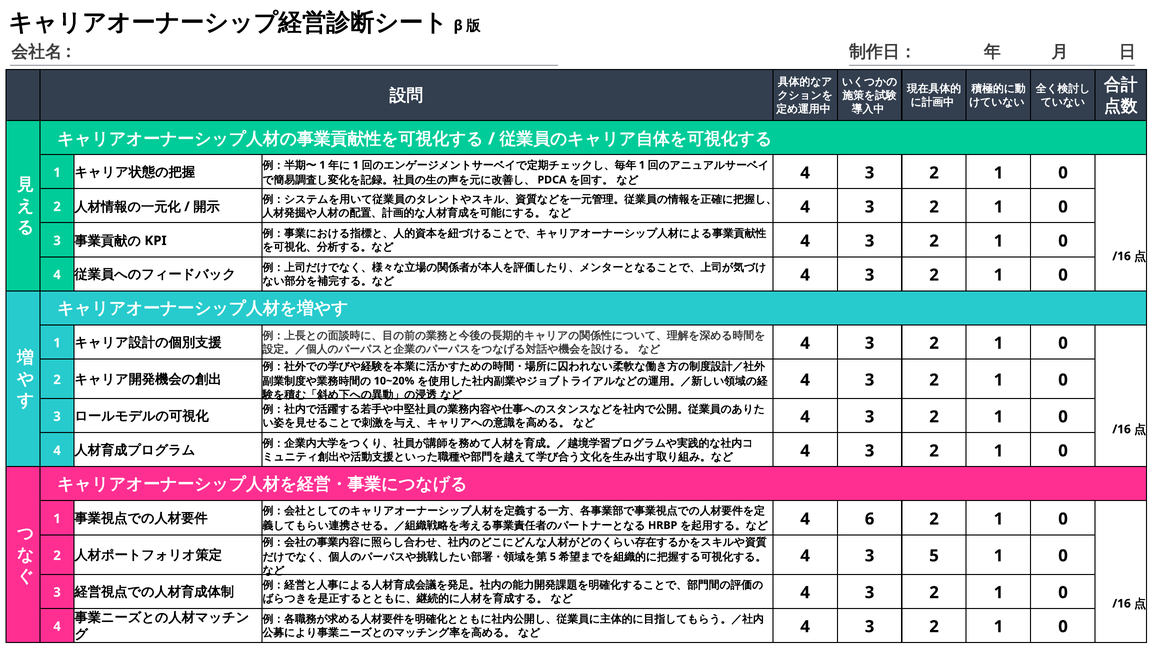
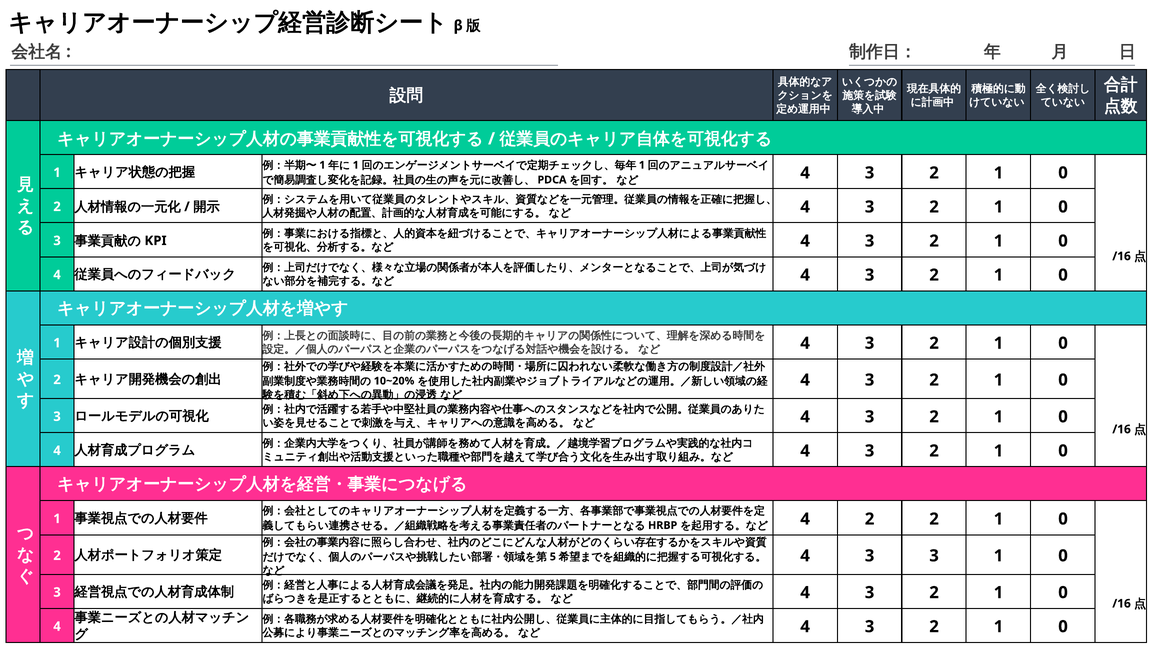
4 6: 6 -> 2
3 5: 5 -> 3
